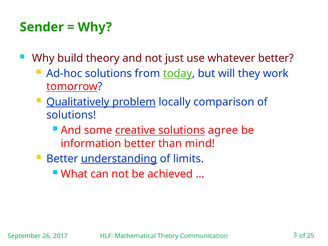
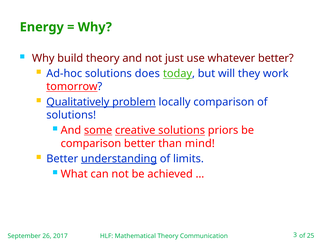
Sender: Sender -> Energy
from: from -> does
some underline: none -> present
agree: agree -> priors
information at (91, 143): information -> comparison
